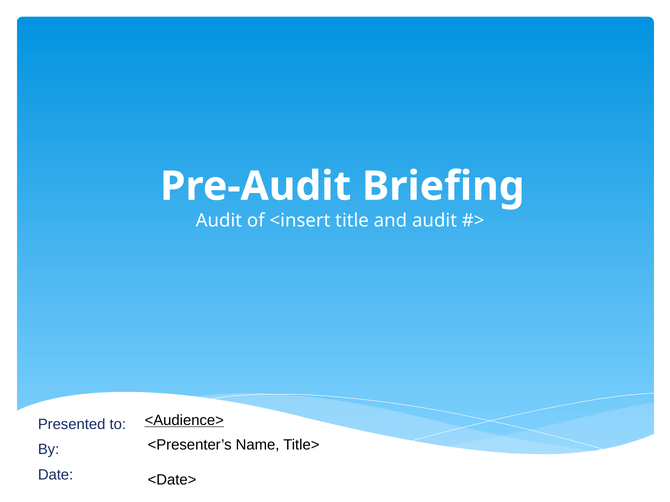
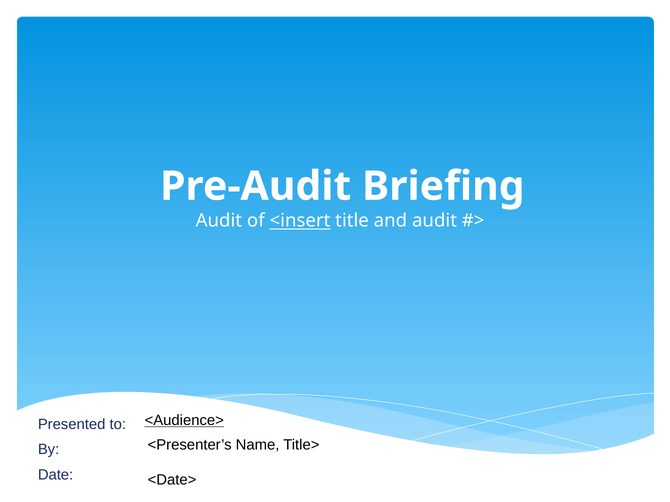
<insert underline: none -> present
